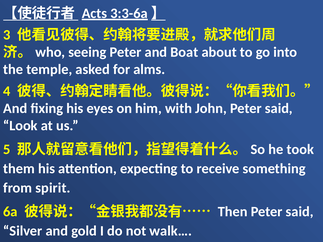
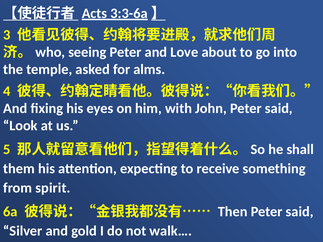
Boat: Boat -> Love
took: took -> shall
